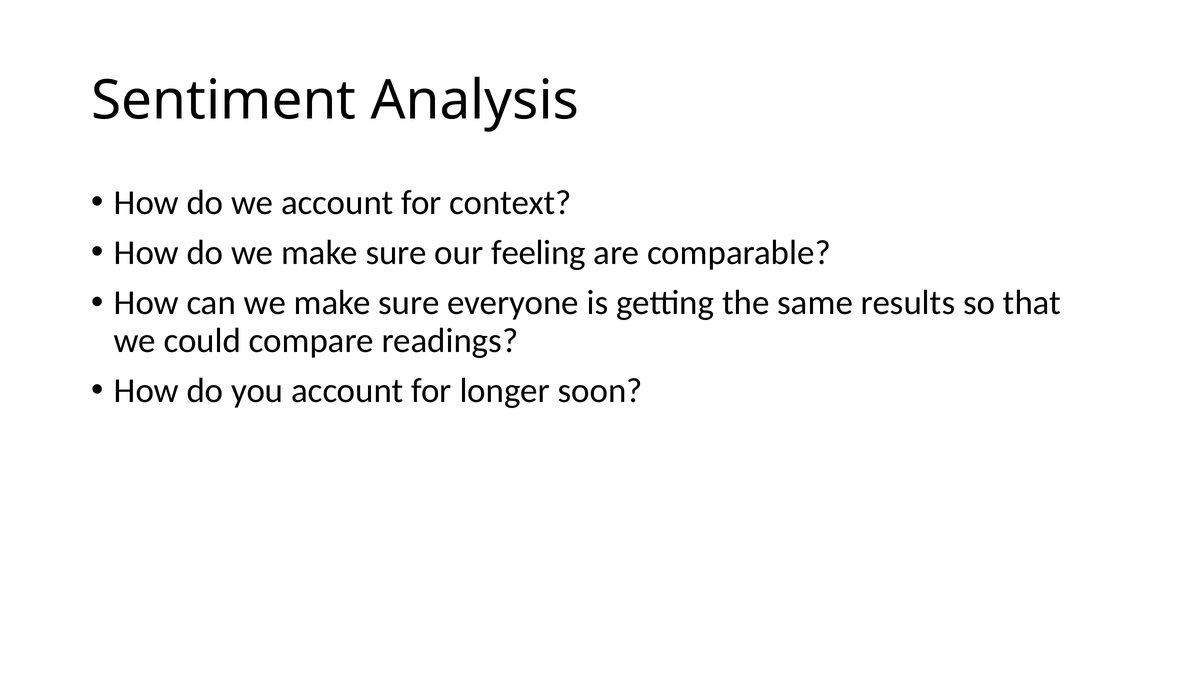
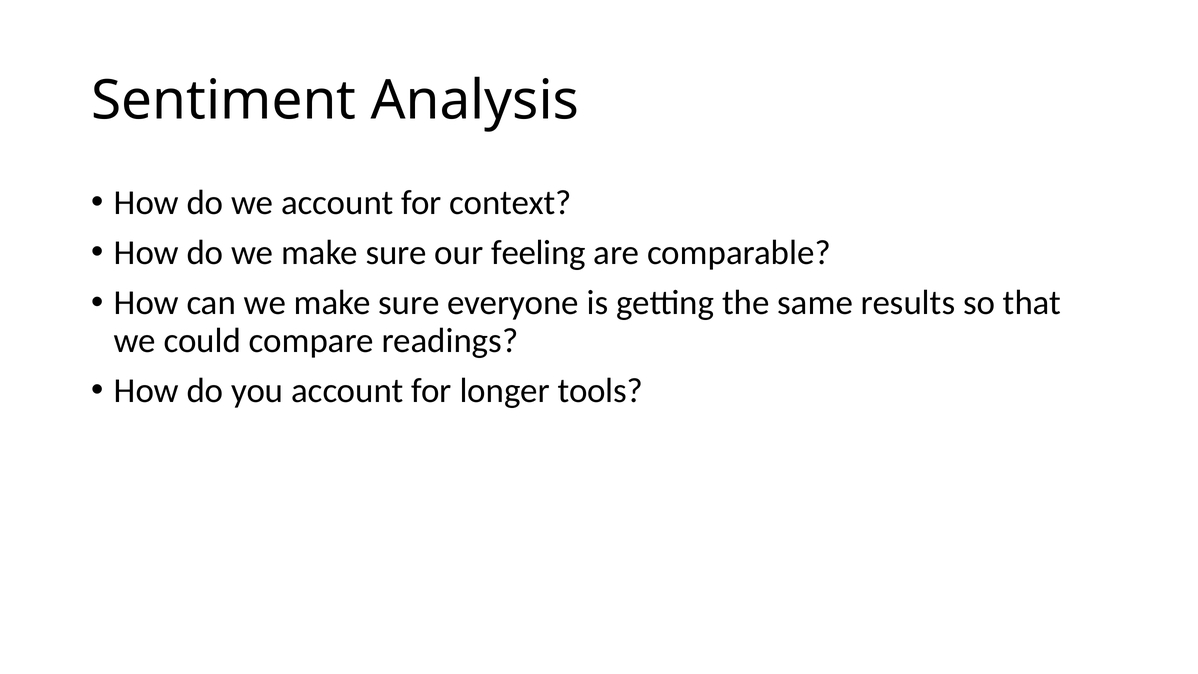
soon: soon -> tools
